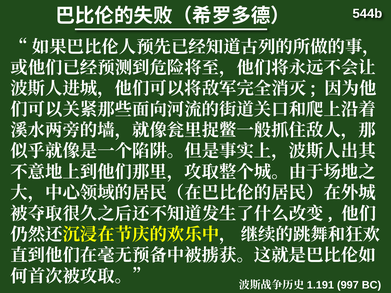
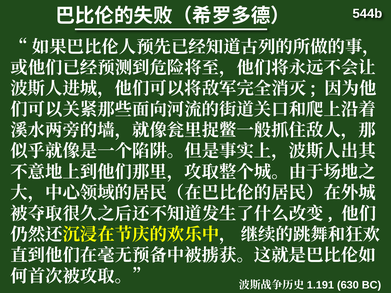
997: 997 -> 630
